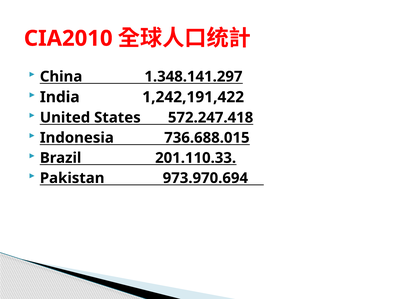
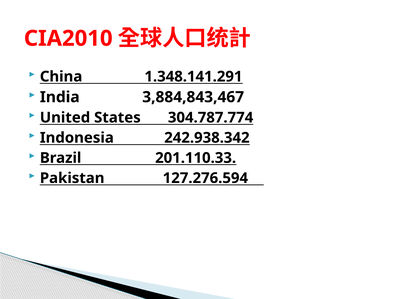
1.348.141.297: 1.348.141.297 -> 1.348.141.291
1,242,191,422: 1,242,191,422 -> 3,884,843,467
572.247.418: 572.247.418 -> 304.787.774
736.688.015: 736.688.015 -> 242.938.342
973.970.694: 973.970.694 -> 127.276.594
